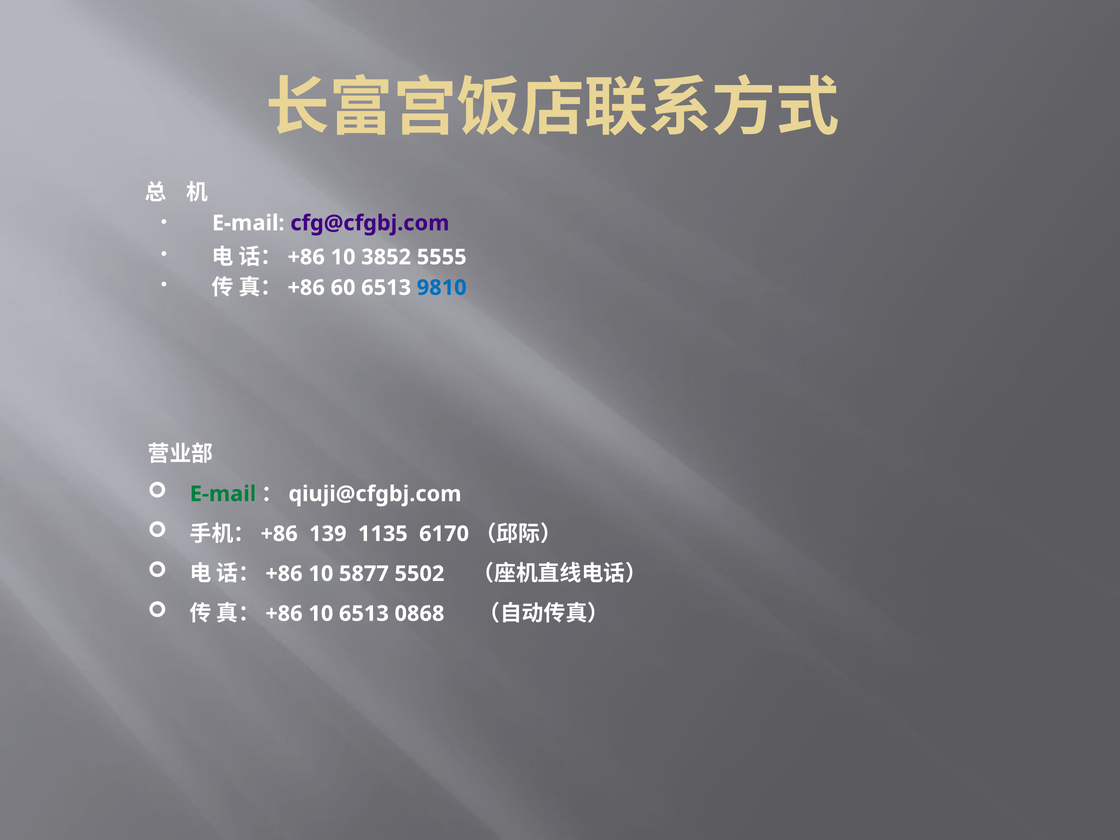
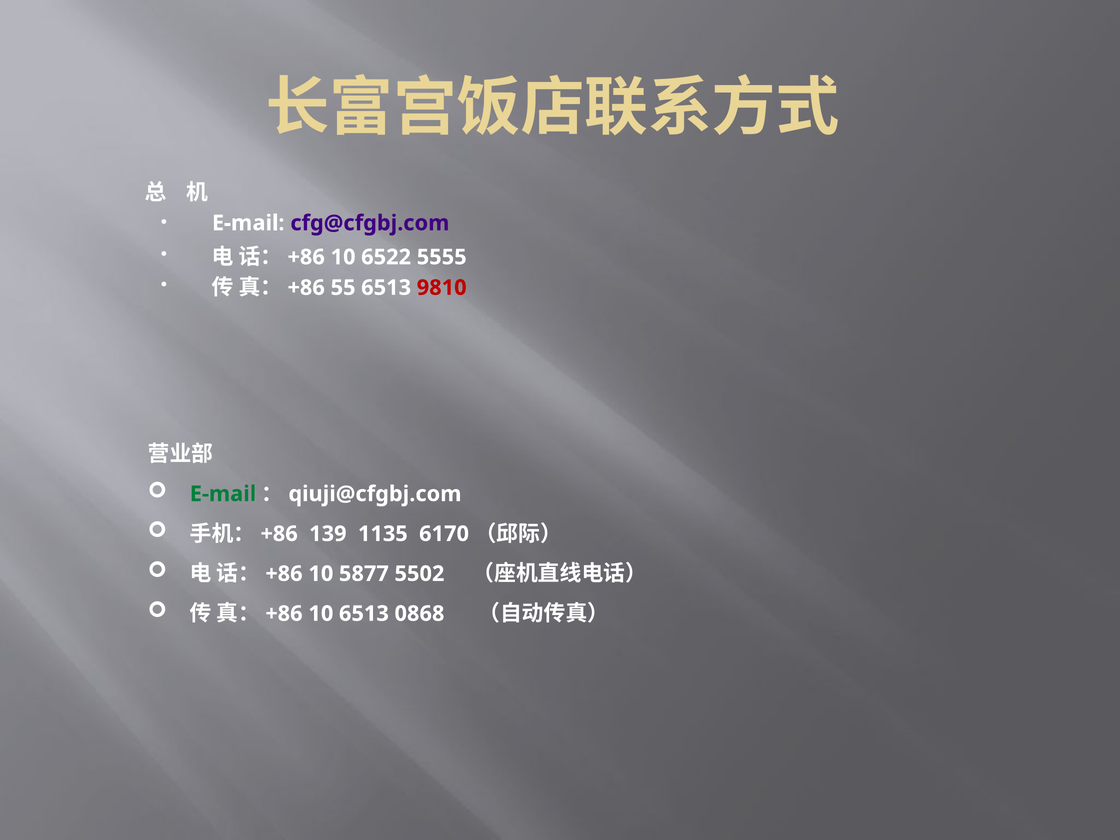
3852: 3852 -> 6522
60: 60 -> 55
9810 colour: blue -> red
